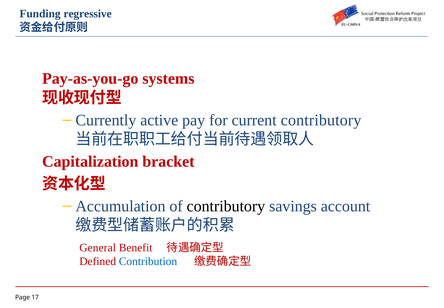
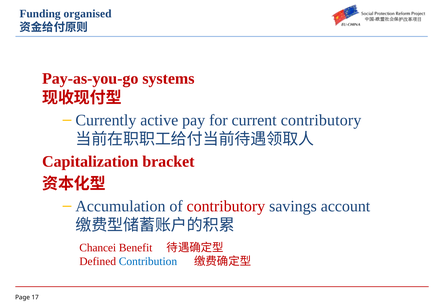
regressive: regressive -> organised
contributory at (226, 206) colour: black -> red
General: General -> Chancei
